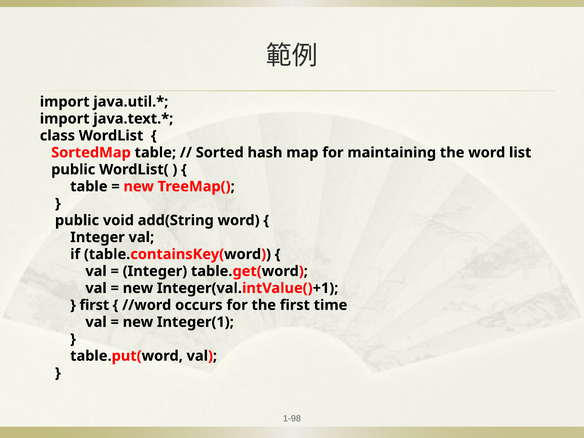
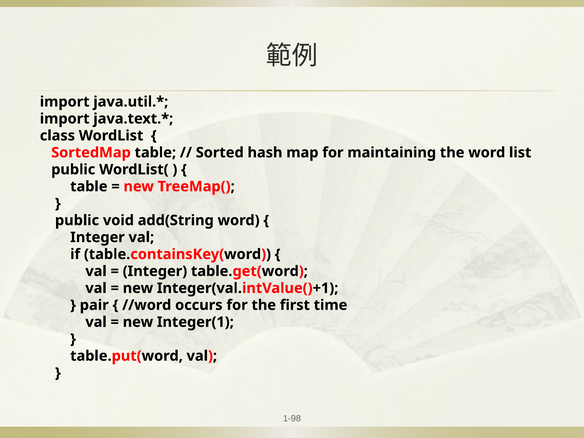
first at (94, 305): first -> pair
